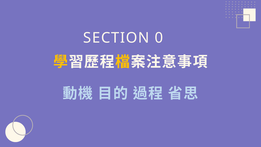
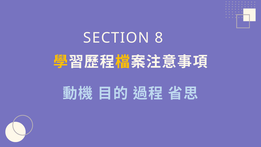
0: 0 -> 8
